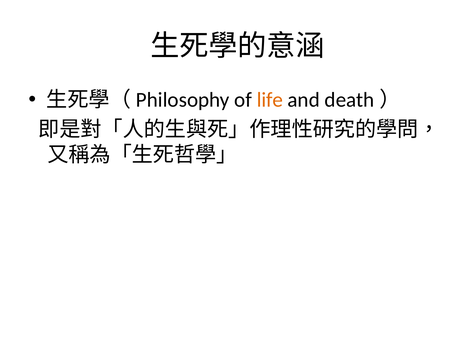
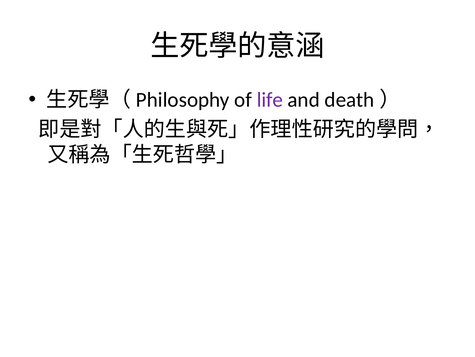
life colour: orange -> purple
